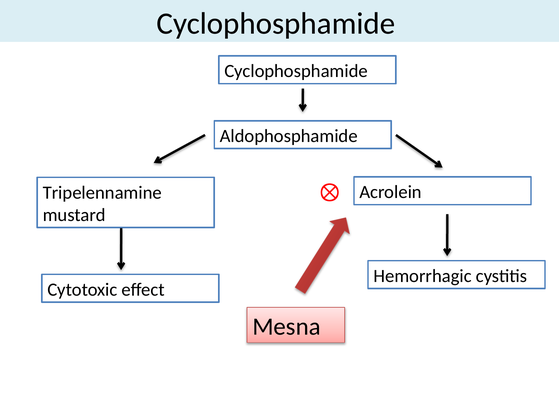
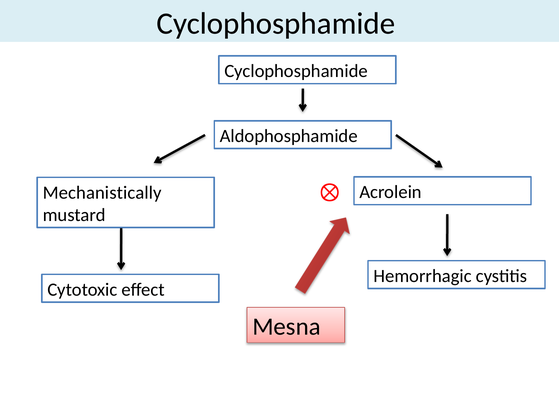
Tripelennamine: Tripelennamine -> Mechanistically
